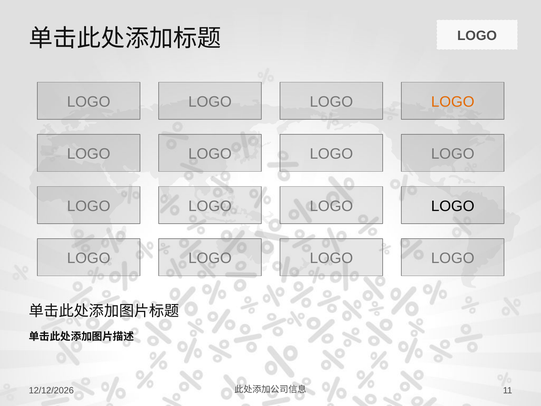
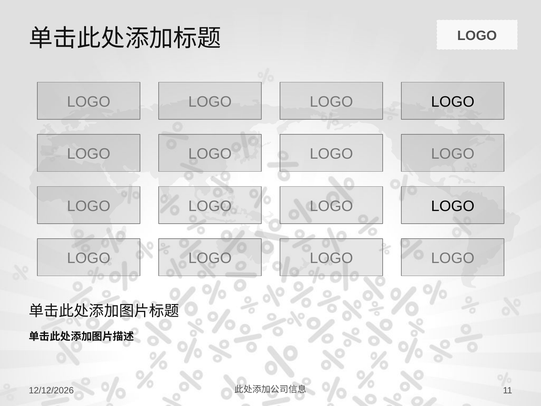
LOGO at (453, 102) colour: orange -> black
